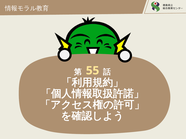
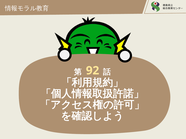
55: 55 -> 92
